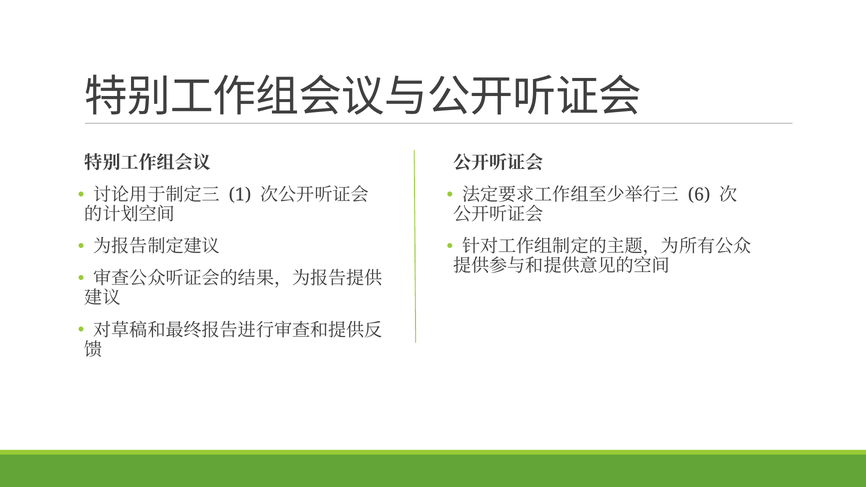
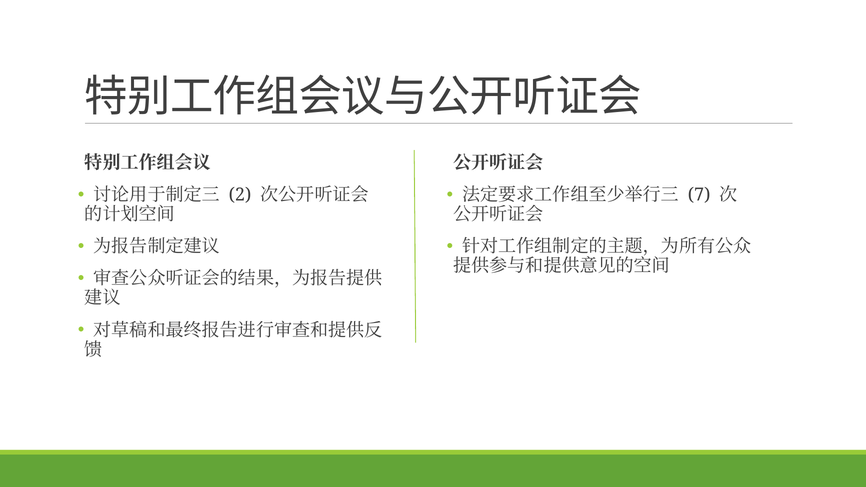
1: 1 -> 2
6: 6 -> 7
